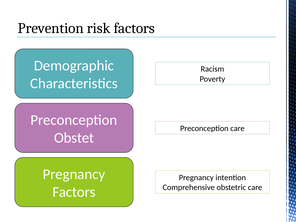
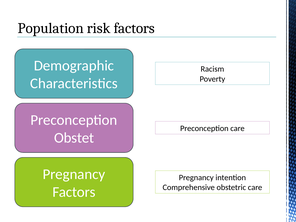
Prevention: Prevention -> Population
